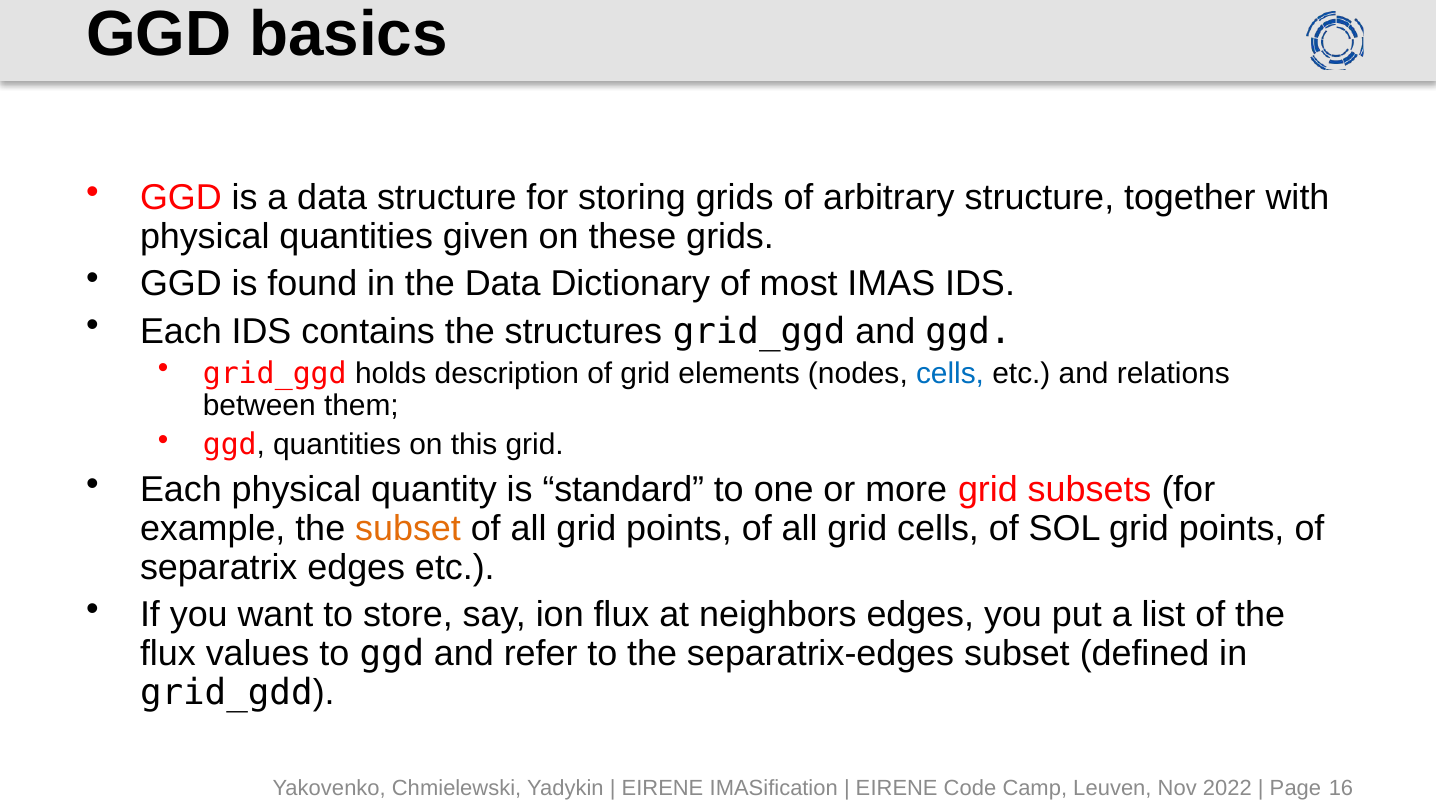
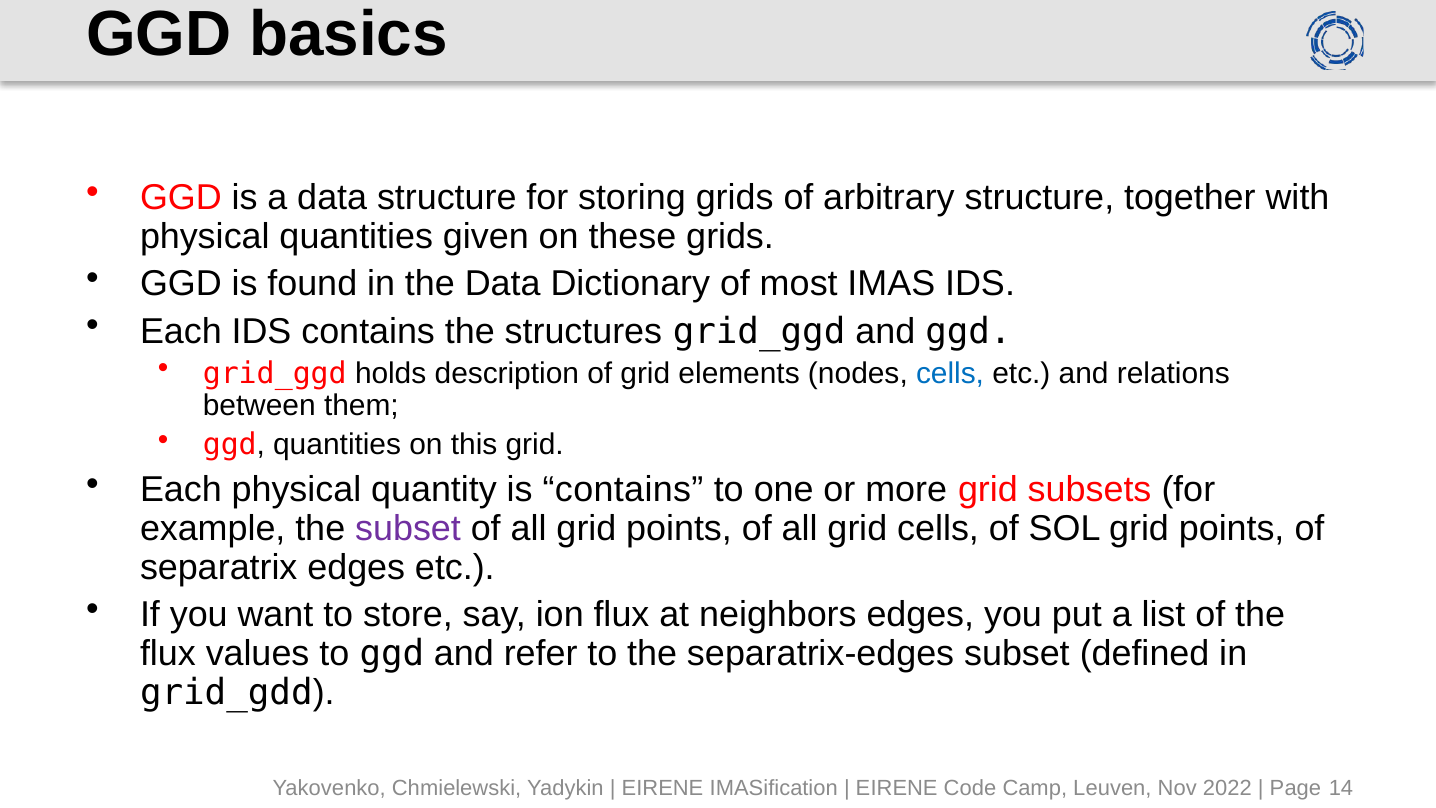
is standard: standard -> contains
subset at (408, 529) colour: orange -> purple
16: 16 -> 14
